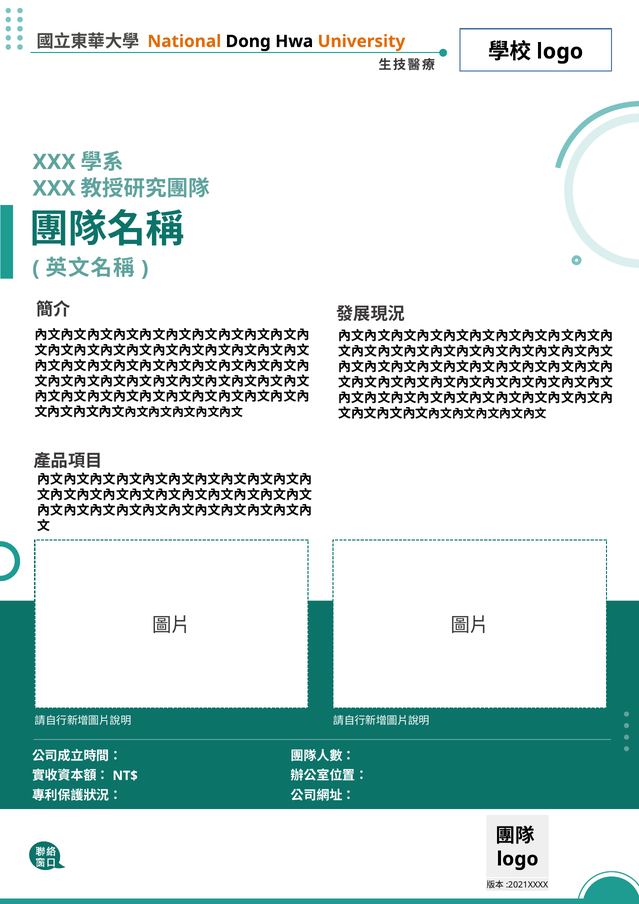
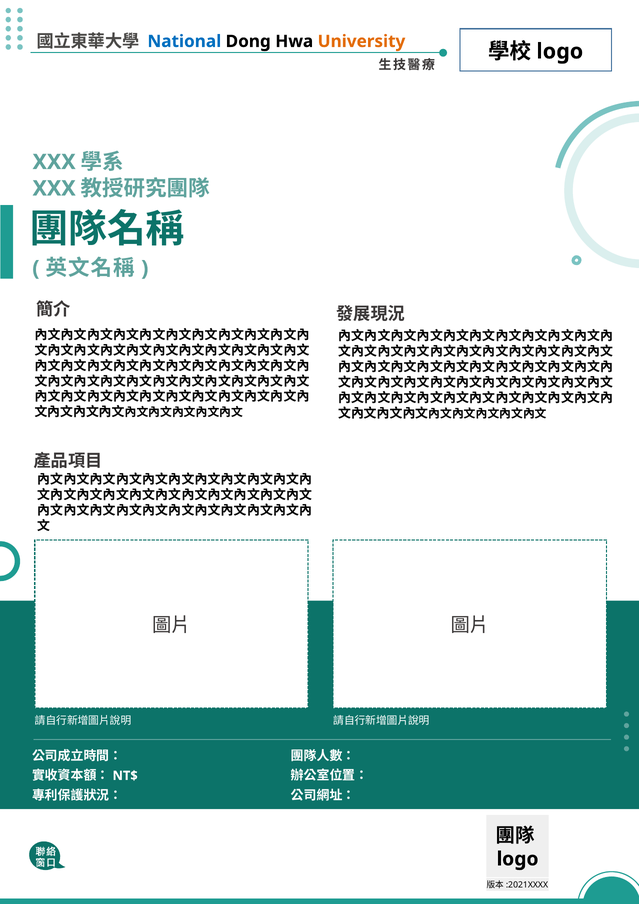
National colour: orange -> blue
